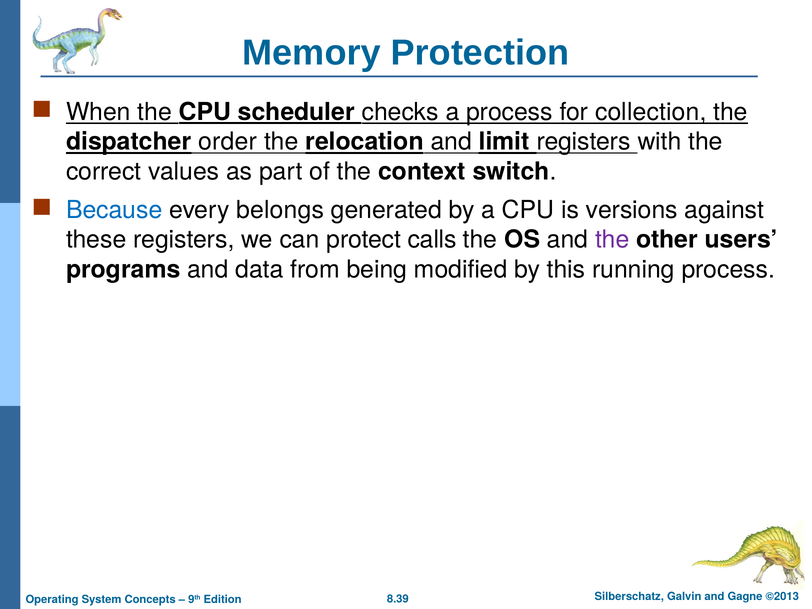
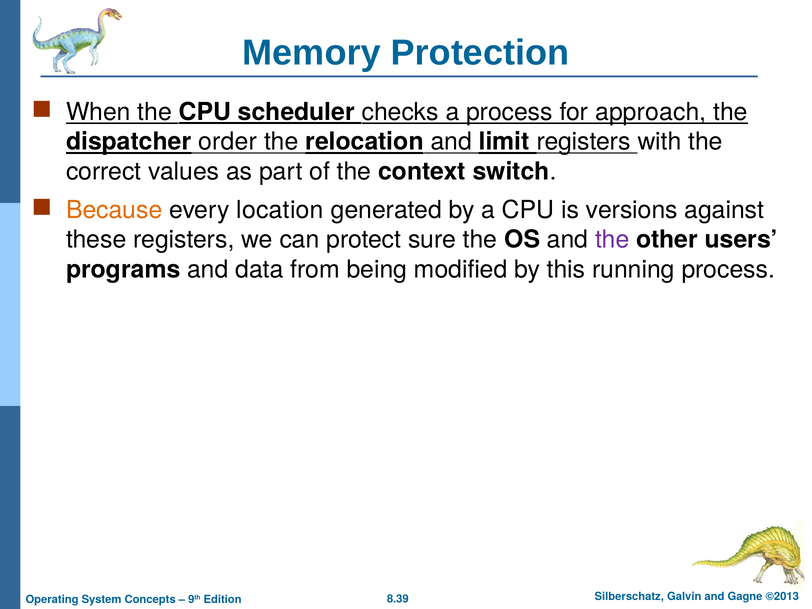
collection: collection -> approach
Because colour: blue -> orange
belongs: belongs -> location
calls: calls -> sure
